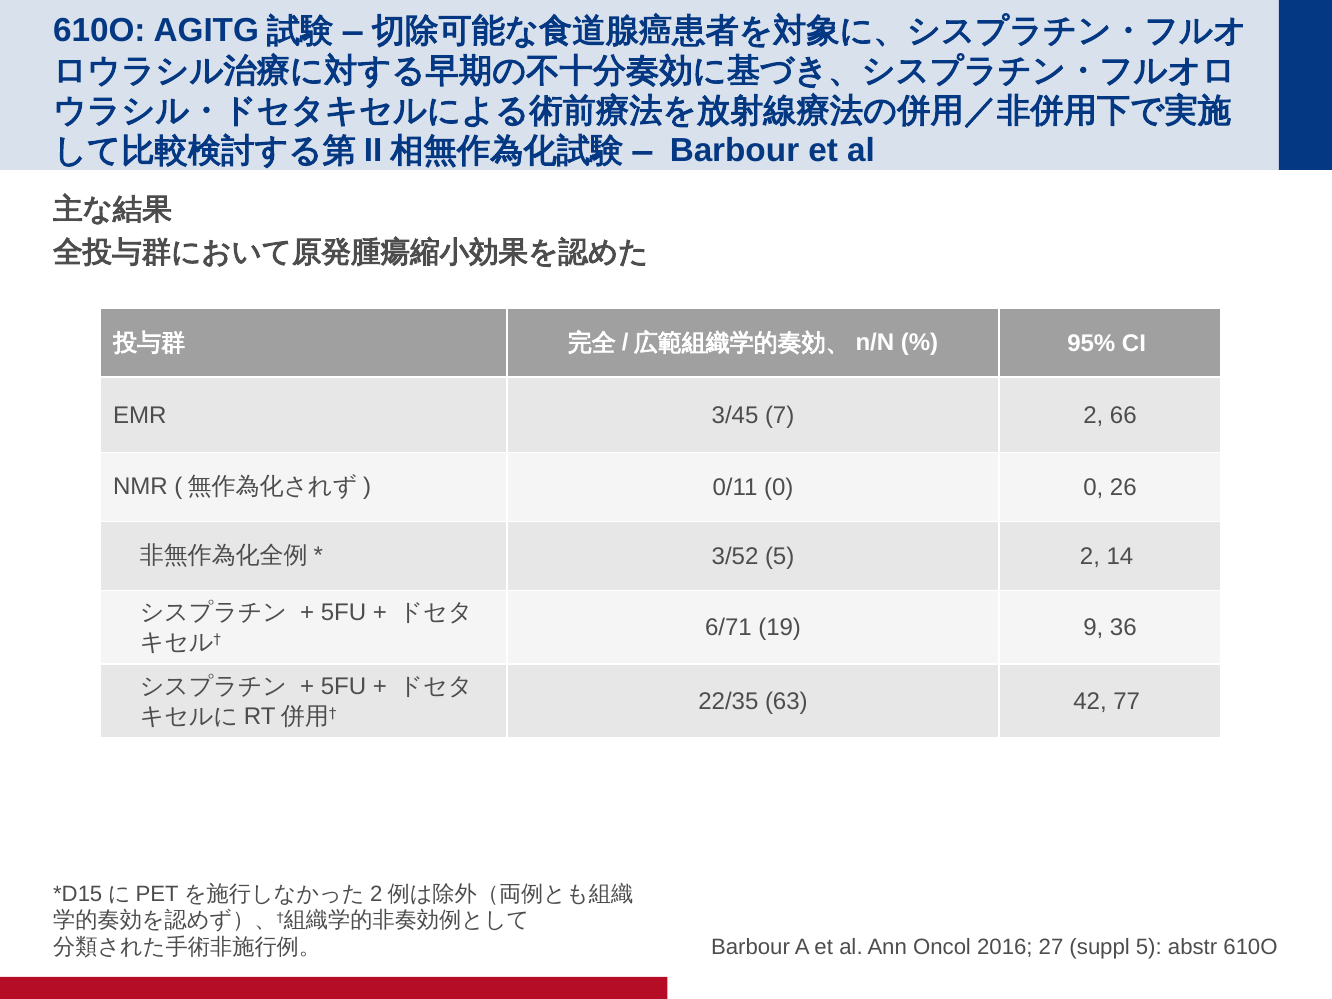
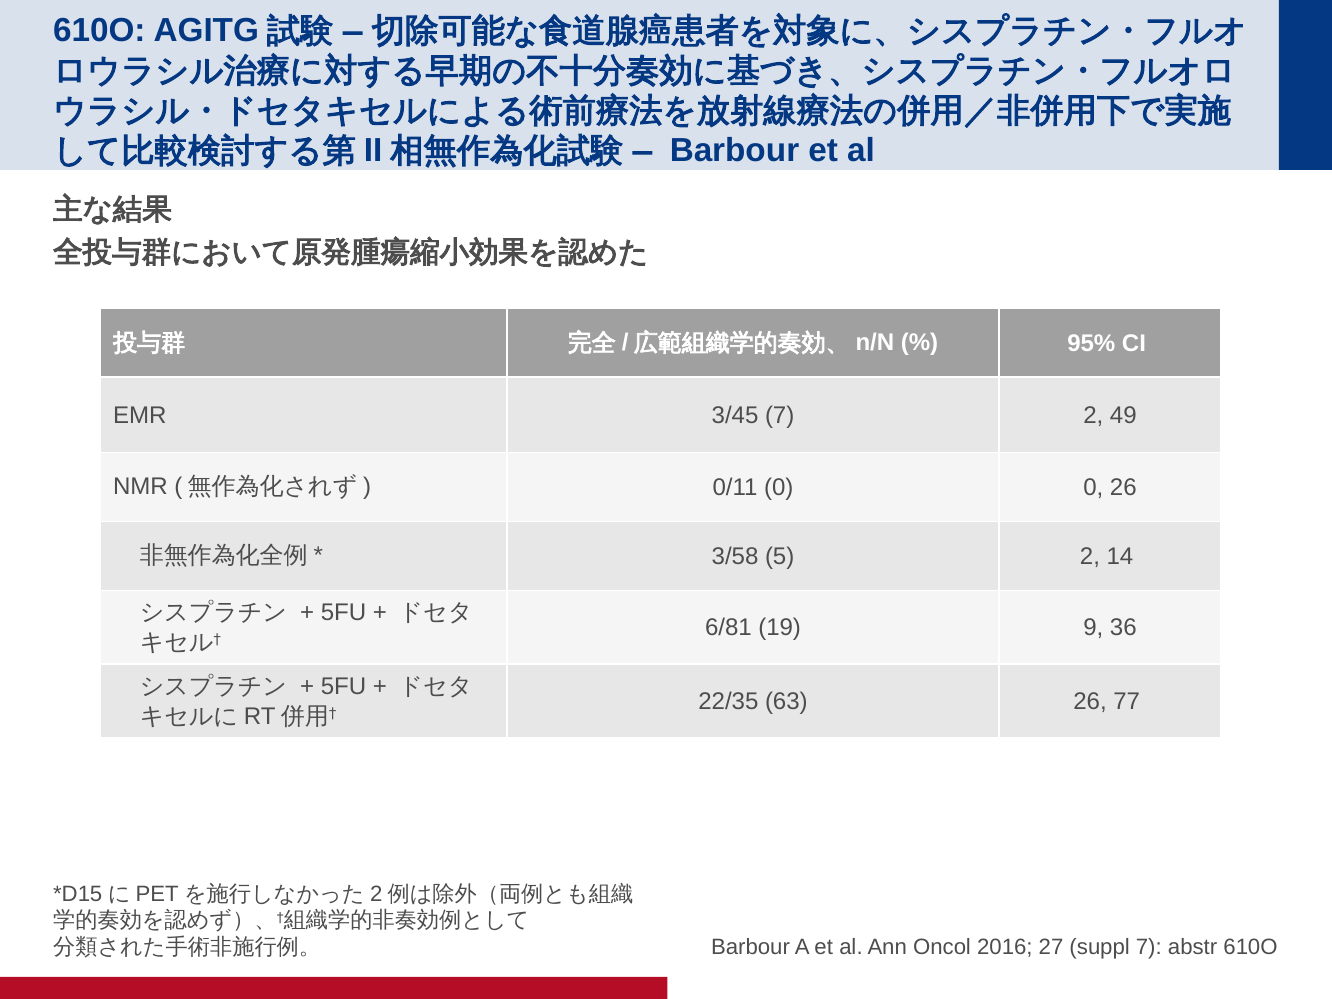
66: 66 -> 49
3/52: 3/52 -> 3/58
6/71: 6/71 -> 6/81
63 42: 42 -> 26
suppl 5: 5 -> 7
